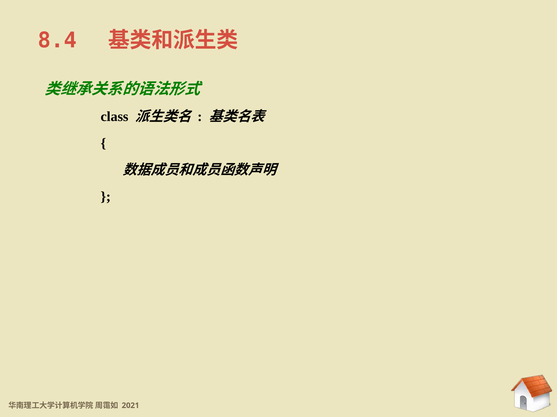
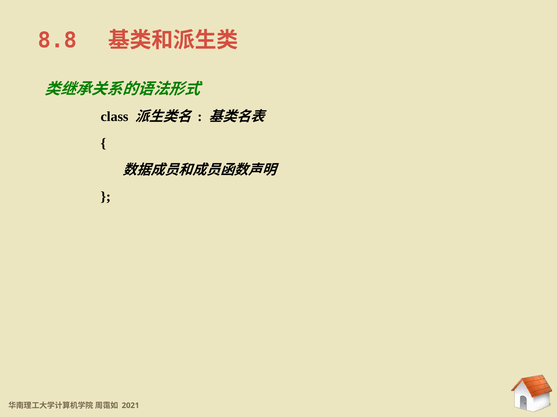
8.4: 8.4 -> 8.8
